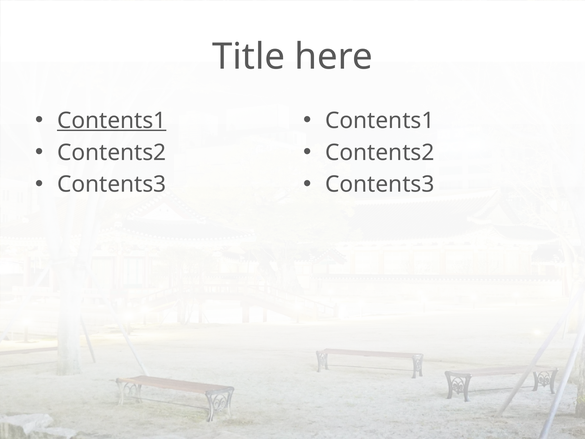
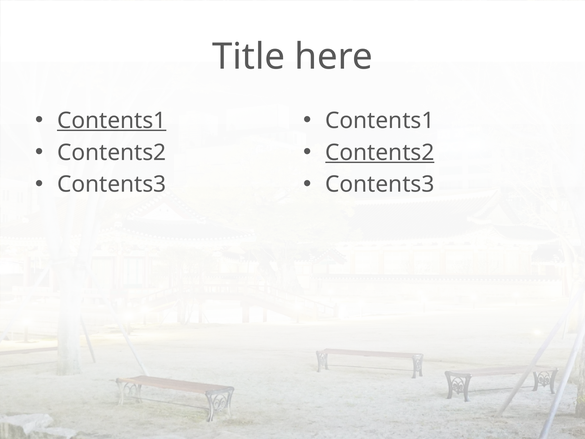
Contents2 at (380, 152) underline: none -> present
